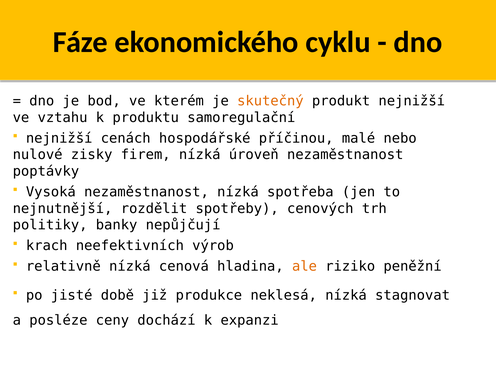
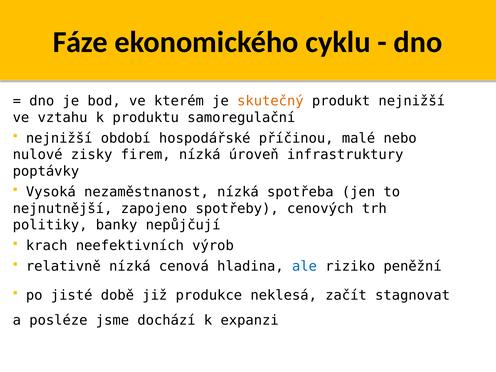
cenách: cenách -> období
úroveň nezaměstnanost: nezaměstnanost -> infrastruktury
rozdělit: rozdělit -> zapojeno
ale colour: orange -> blue
neklesá nízká: nízká -> začít
ceny: ceny -> jsme
